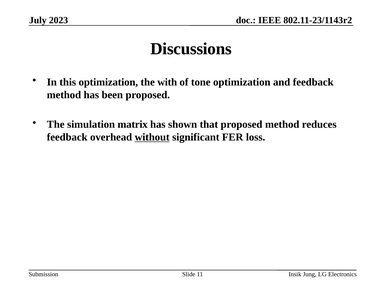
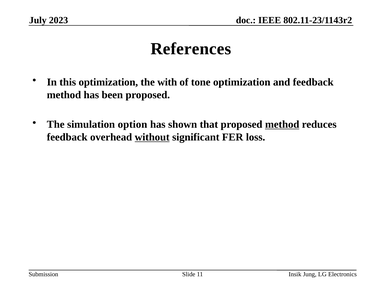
Discussions: Discussions -> References
matrix: matrix -> option
method at (282, 125) underline: none -> present
